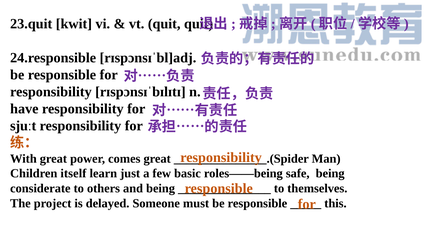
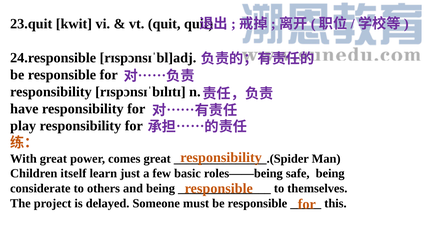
sjuːt: sjuːt -> play
